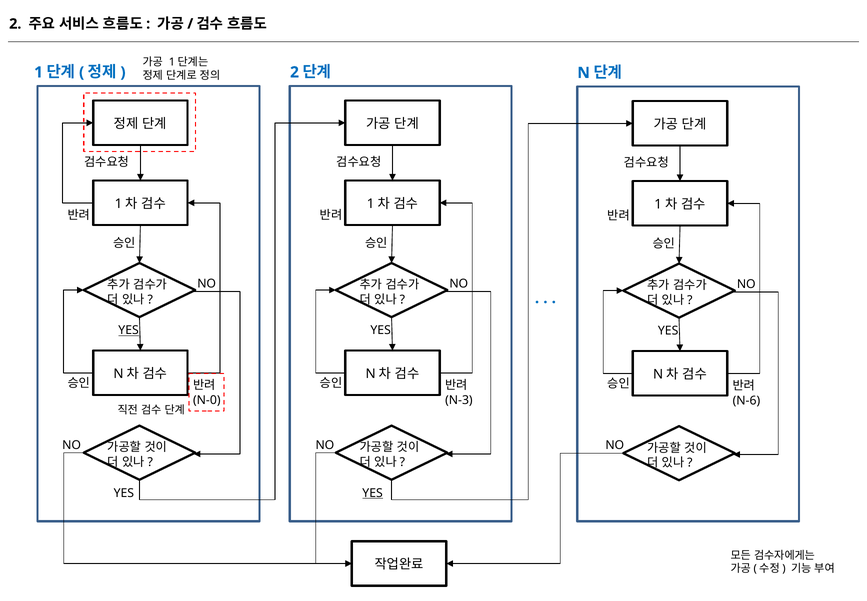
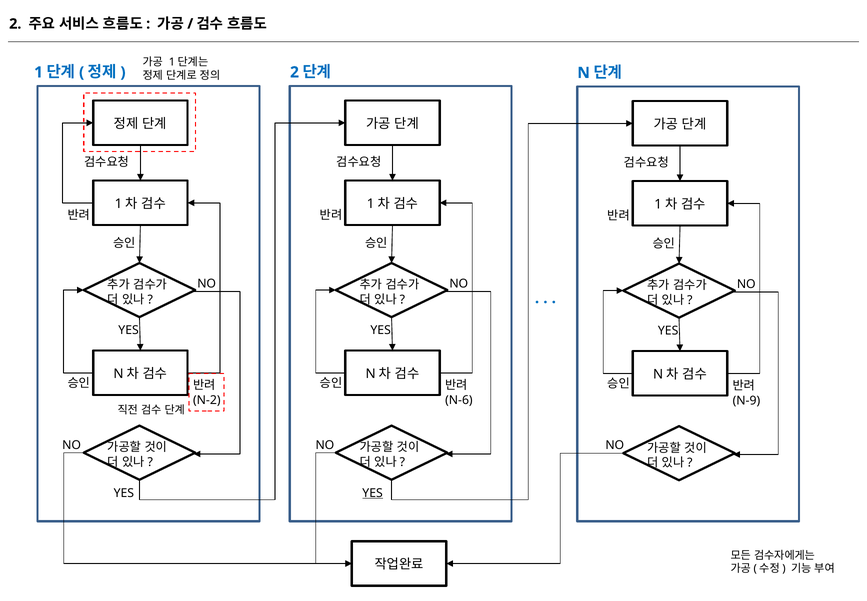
YES at (129, 330) underline: present -> none
N-0: N-0 -> N-2
N-3: N-3 -> N-6
N-6: N-6 -> N-9
